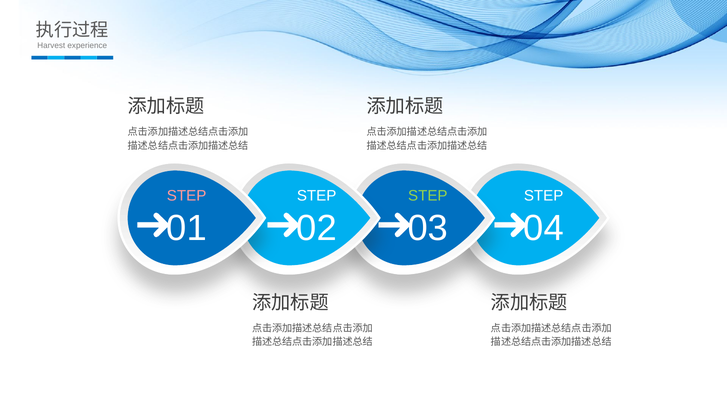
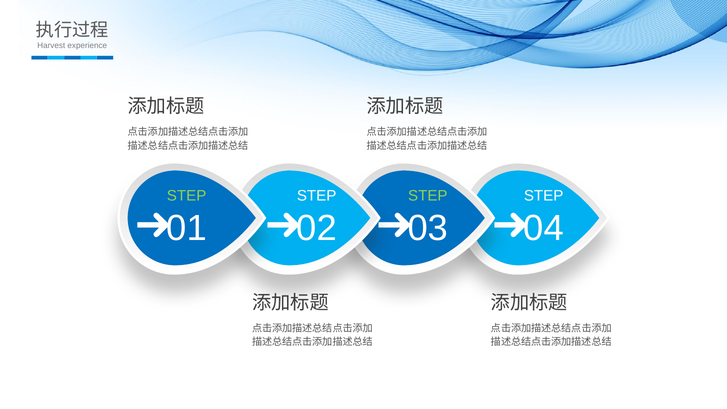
STEP at (187, 196) colour: pink -> light green
